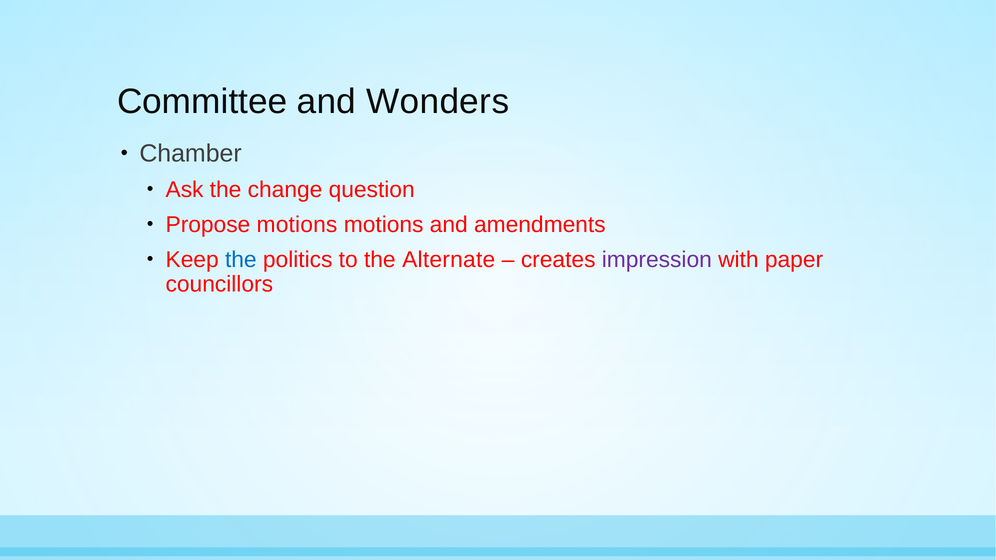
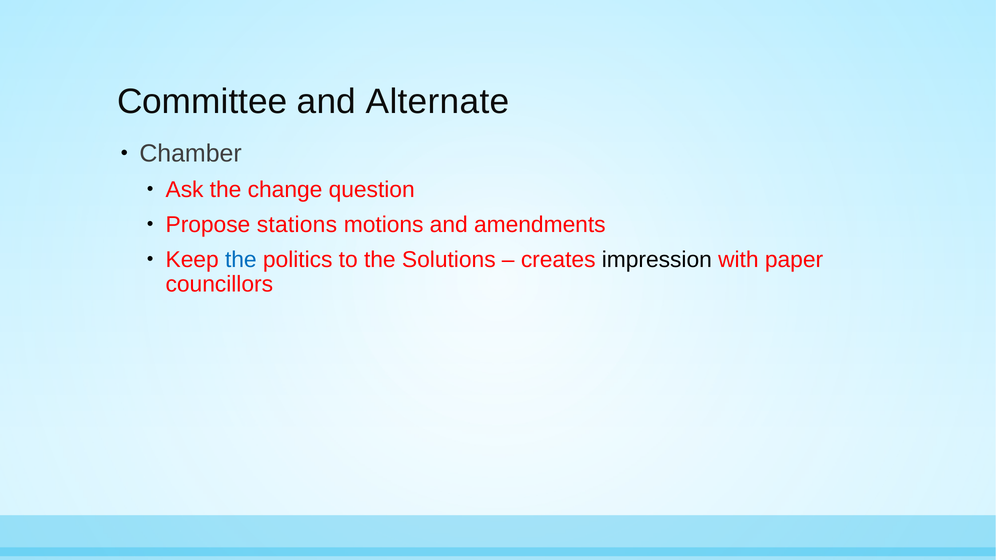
Wonders: Wonders -> Alternate
Propose motions: motions -> stations
Alternate: Alternate -> Solutions
impression colour: purple -> black
